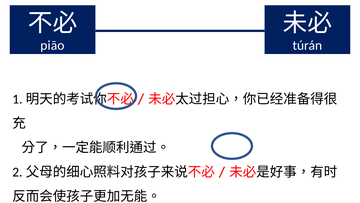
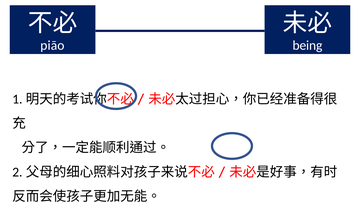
túrán: túrán -> being
